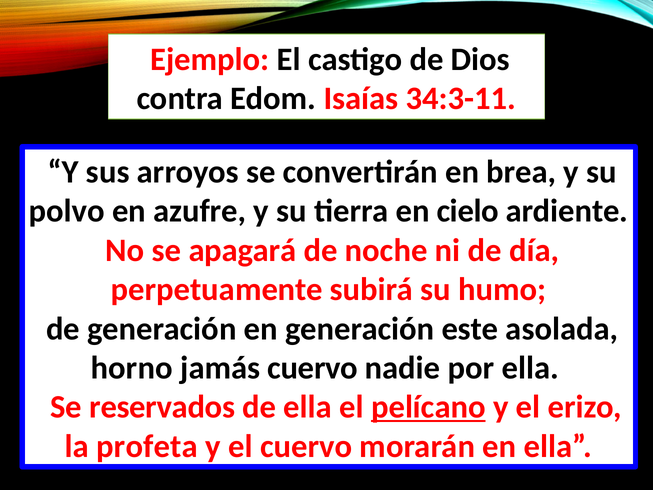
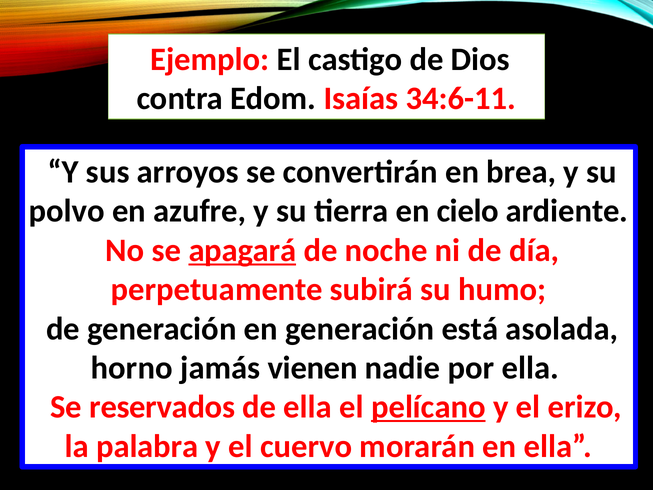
34:3-11: 34:3-11 -> 34:6-11
apagará underline: none -> present
este: este -> está
jamás cuervo: cuervo -> vienen
profeta: profeta -> palabra
